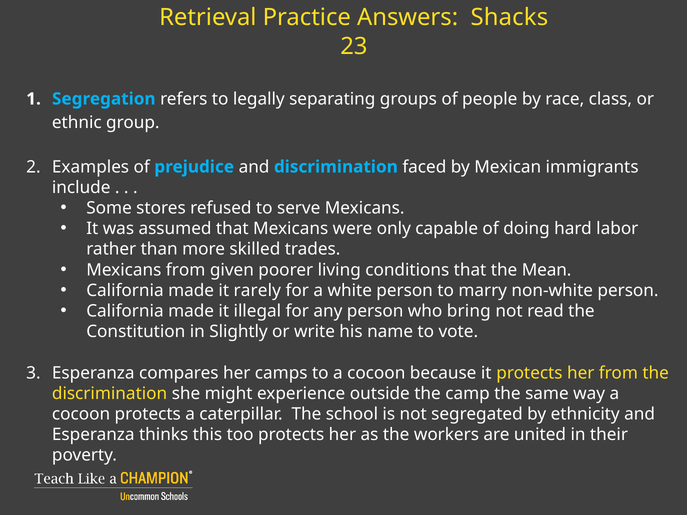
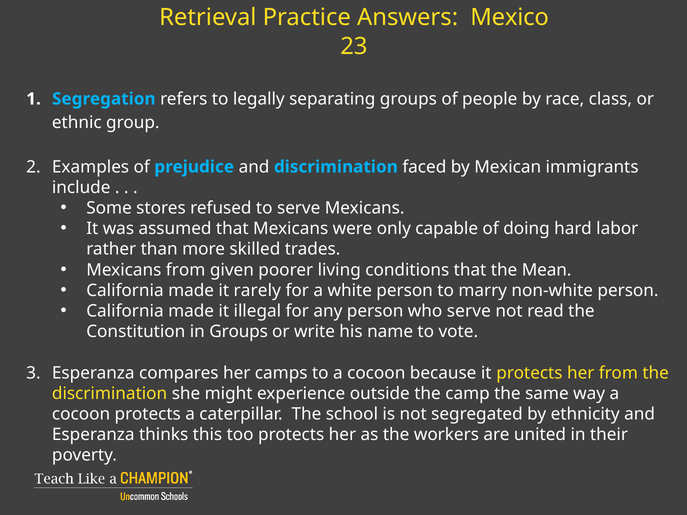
Shacks: Shacks -> Mexico
who bring: bring -> serve
in Slightly: Slightly -> Groups
